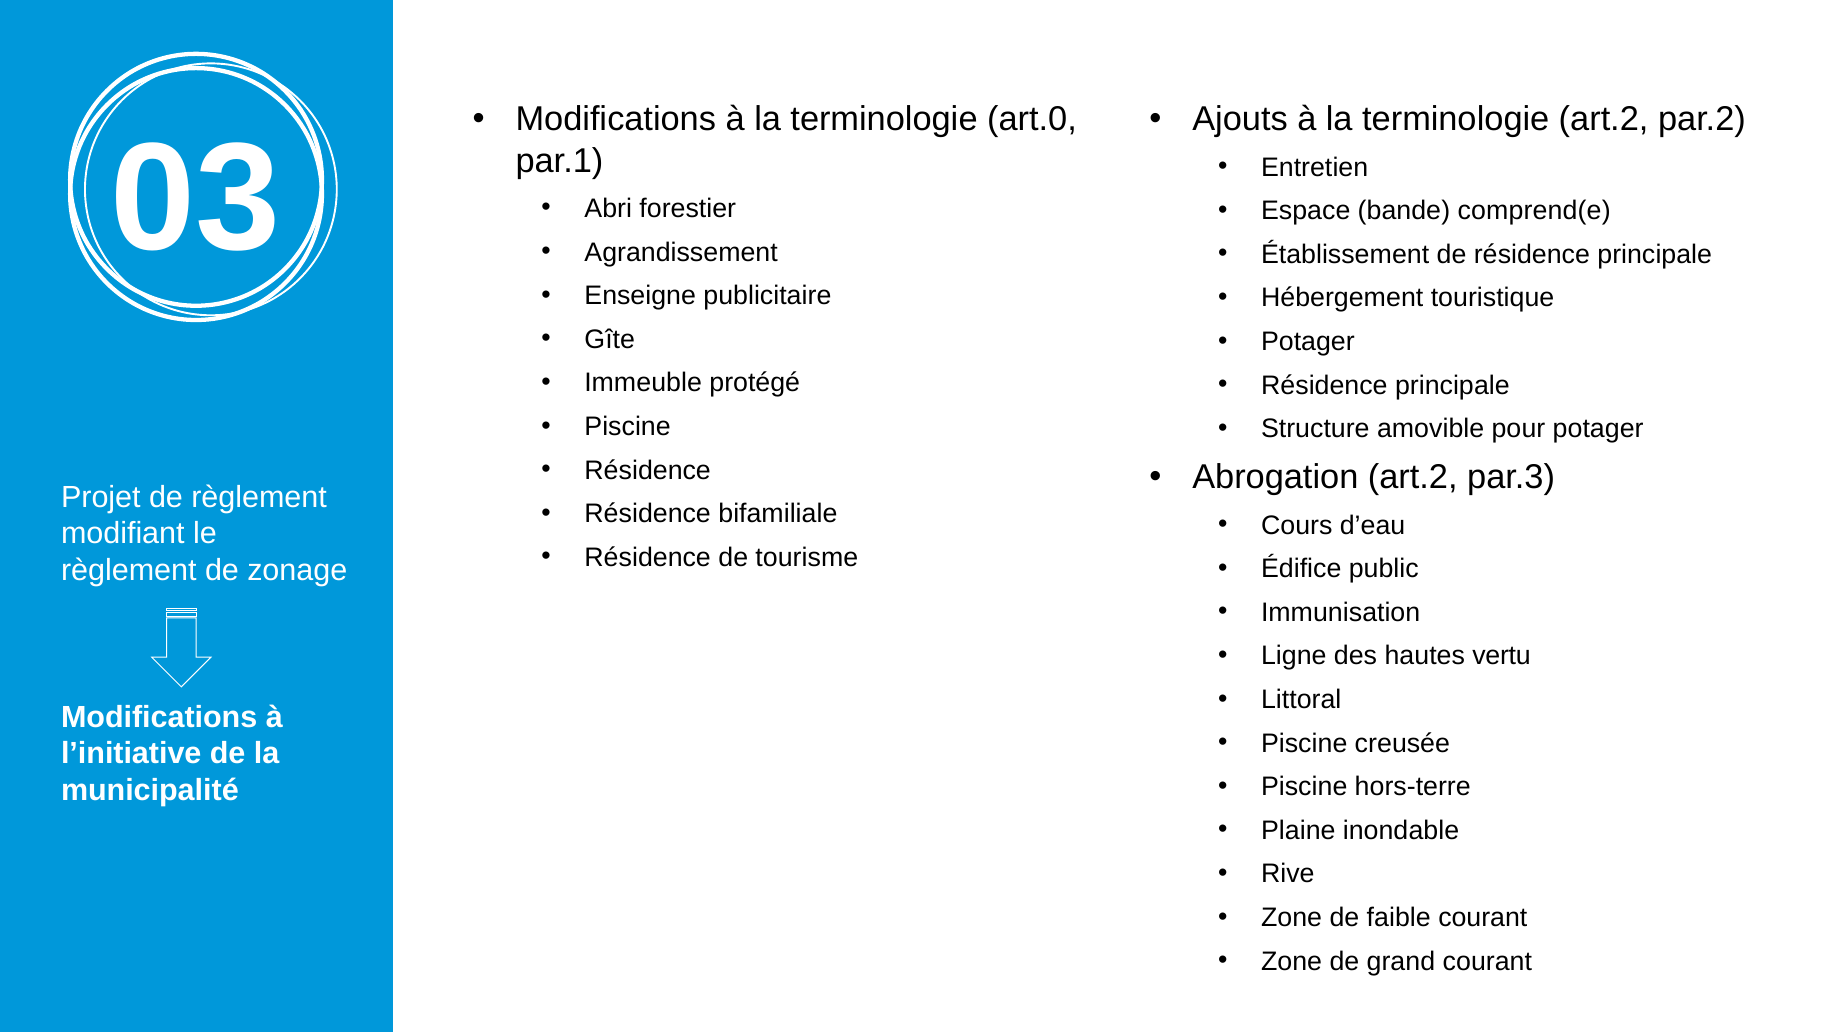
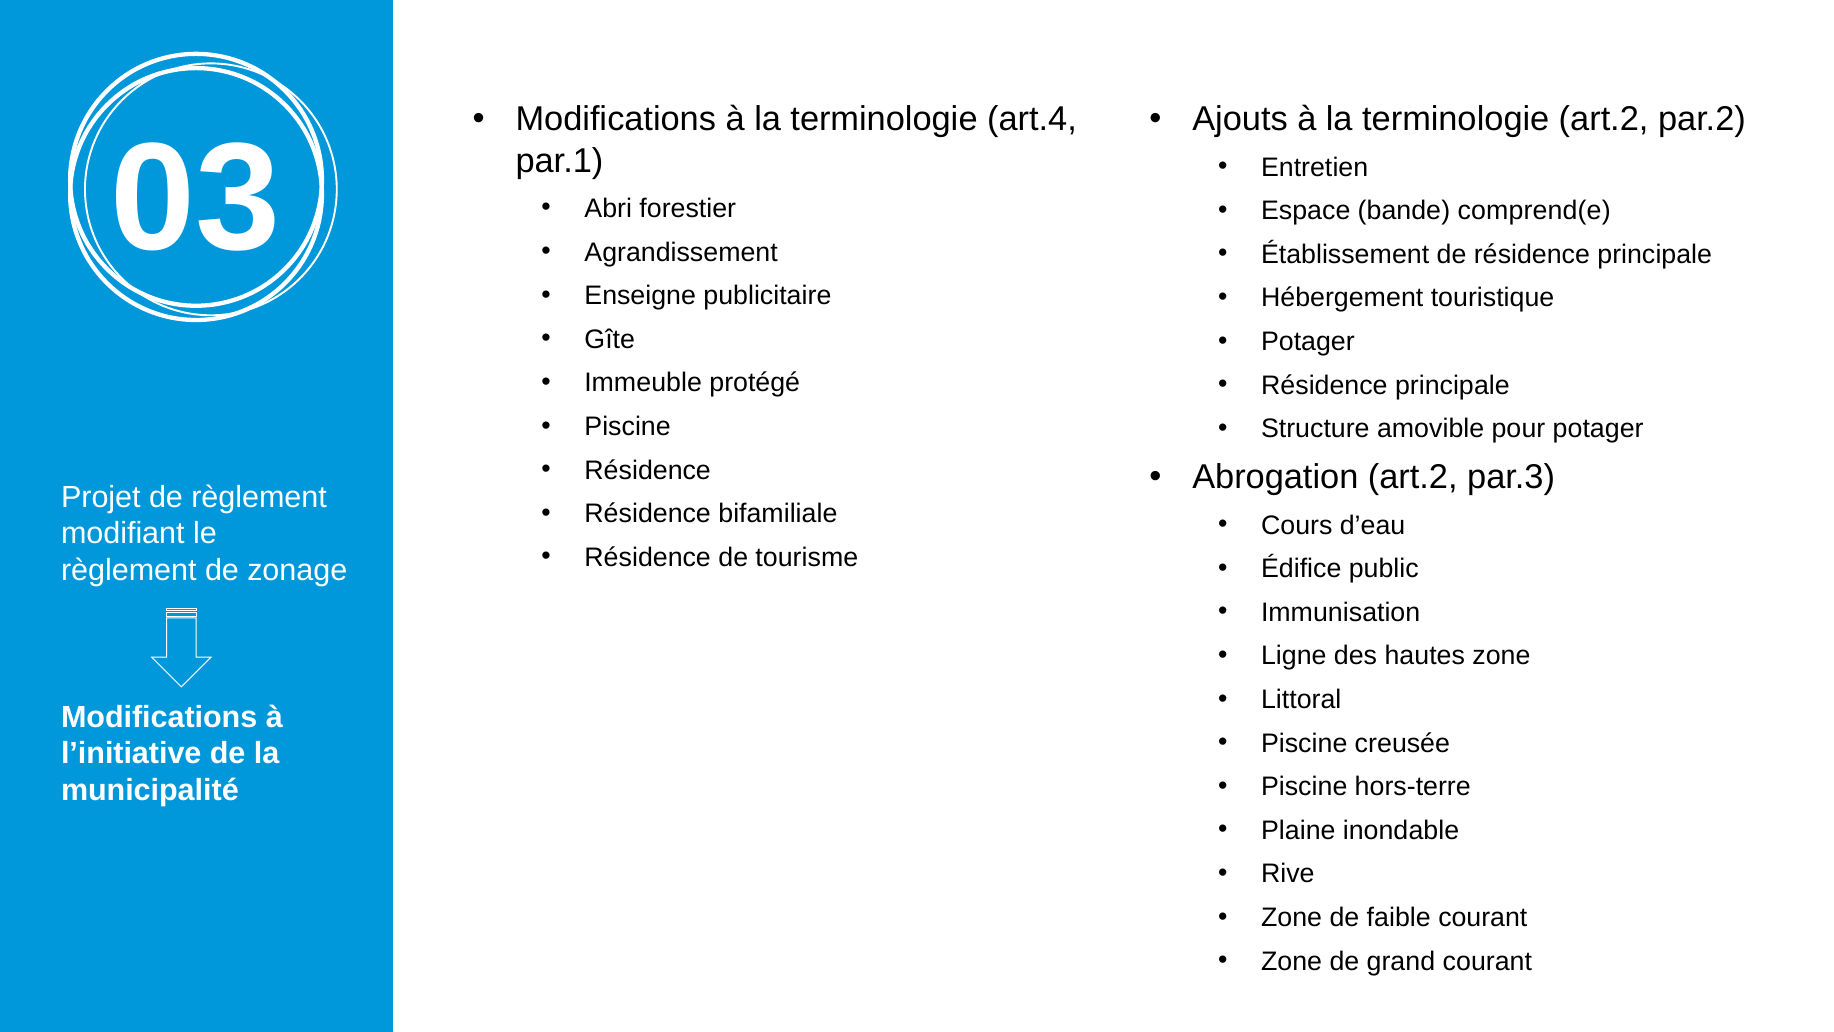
art.0: art.0 -> art.4
hautes vertu: vertu -> zone
